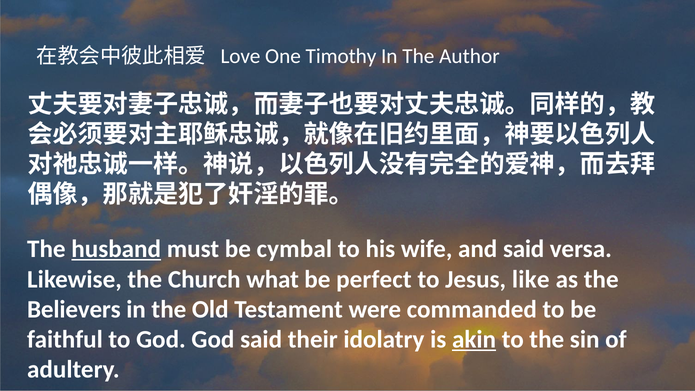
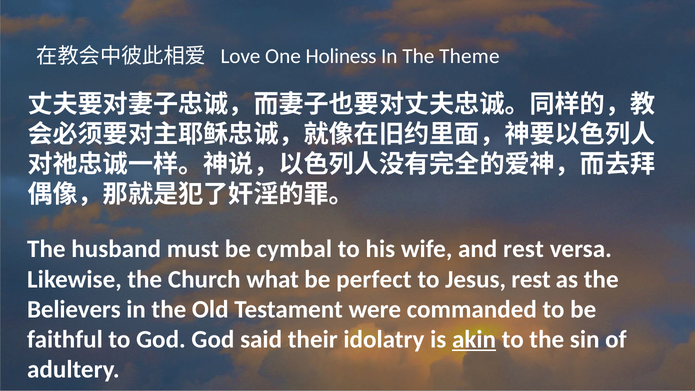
Timothy: Timothy -> Holiness
Author: Author -> Theme
husband underline: present -> none
and said: said -> rest
Jesus like: like -> rest
